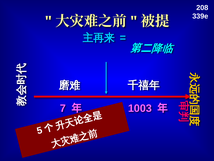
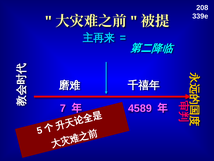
1003: 1003 -> 4589
